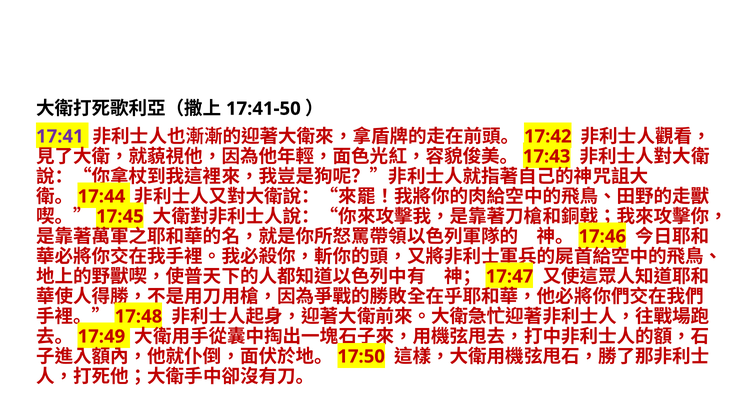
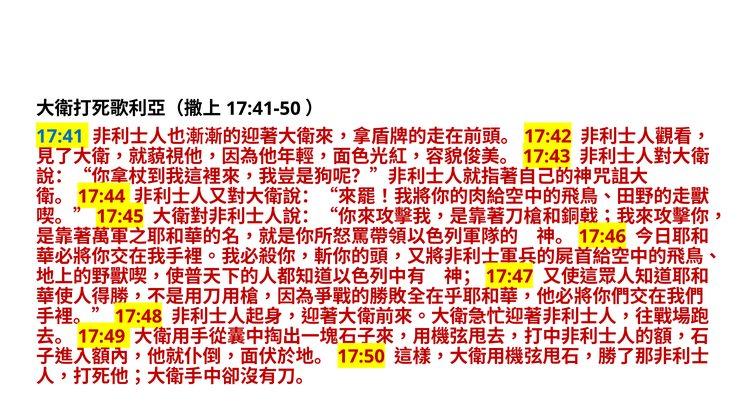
17:41 colour: purple -> blue
